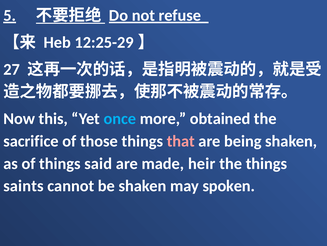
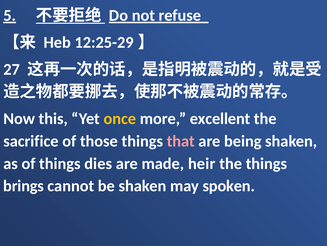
once colour: light blue -> yellow
obtained: obtained -> excellent
said: said -> dies
saints: saints -> brings
